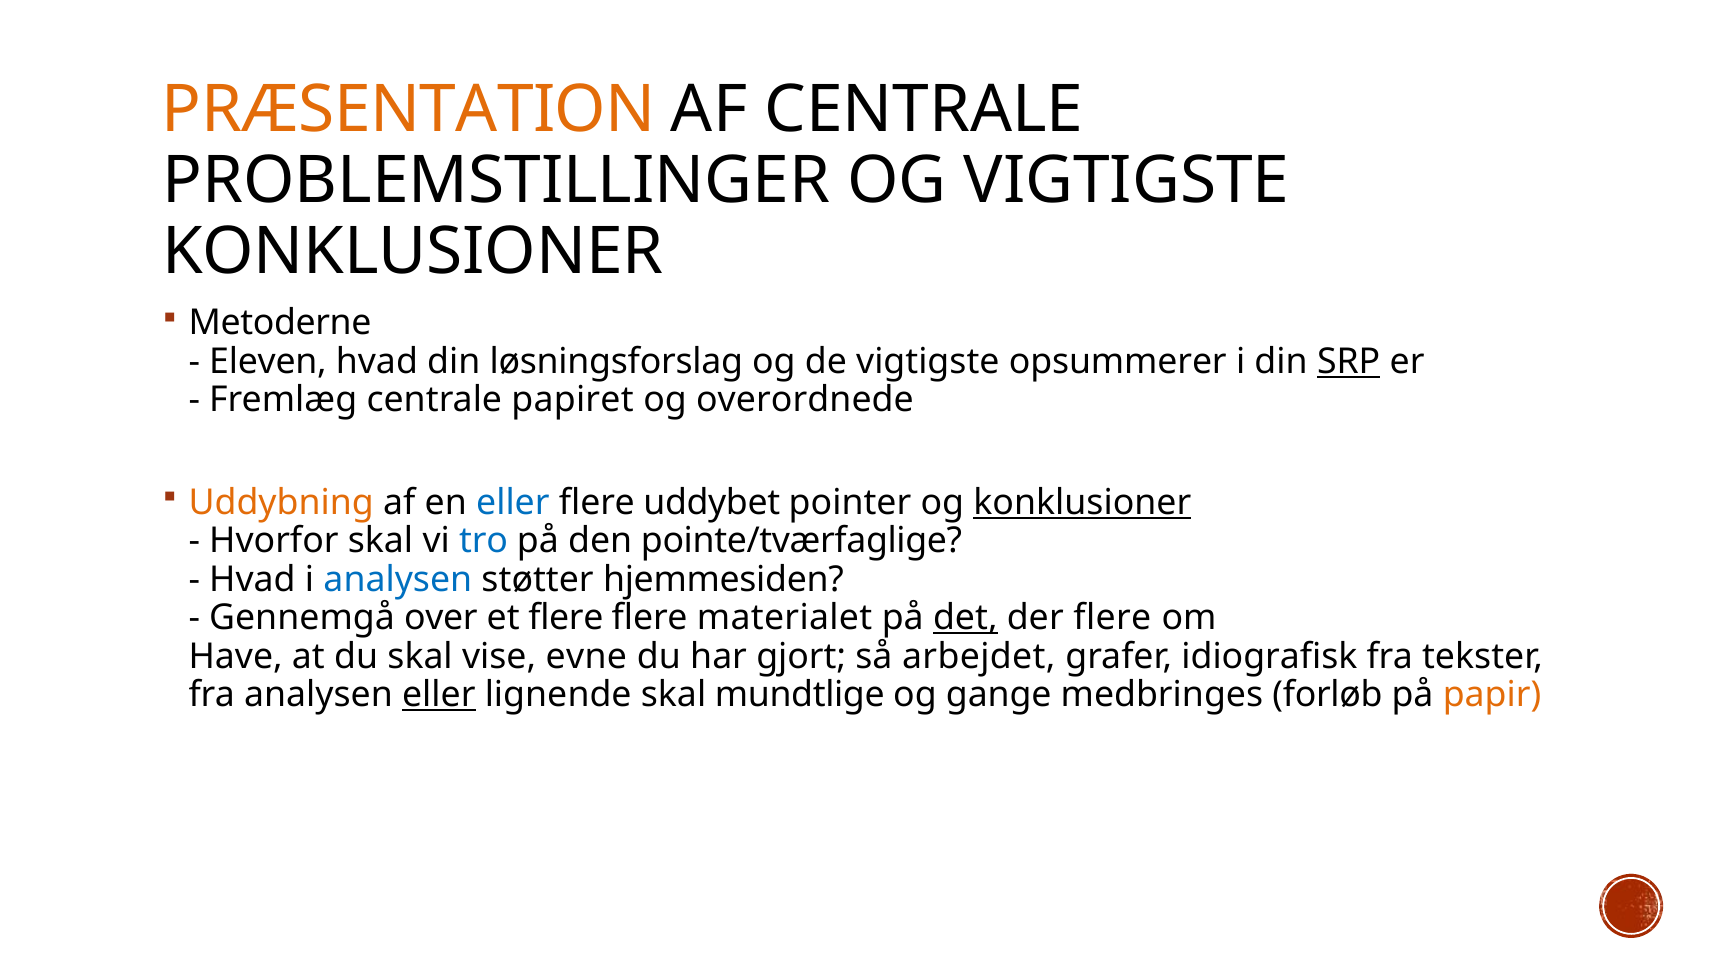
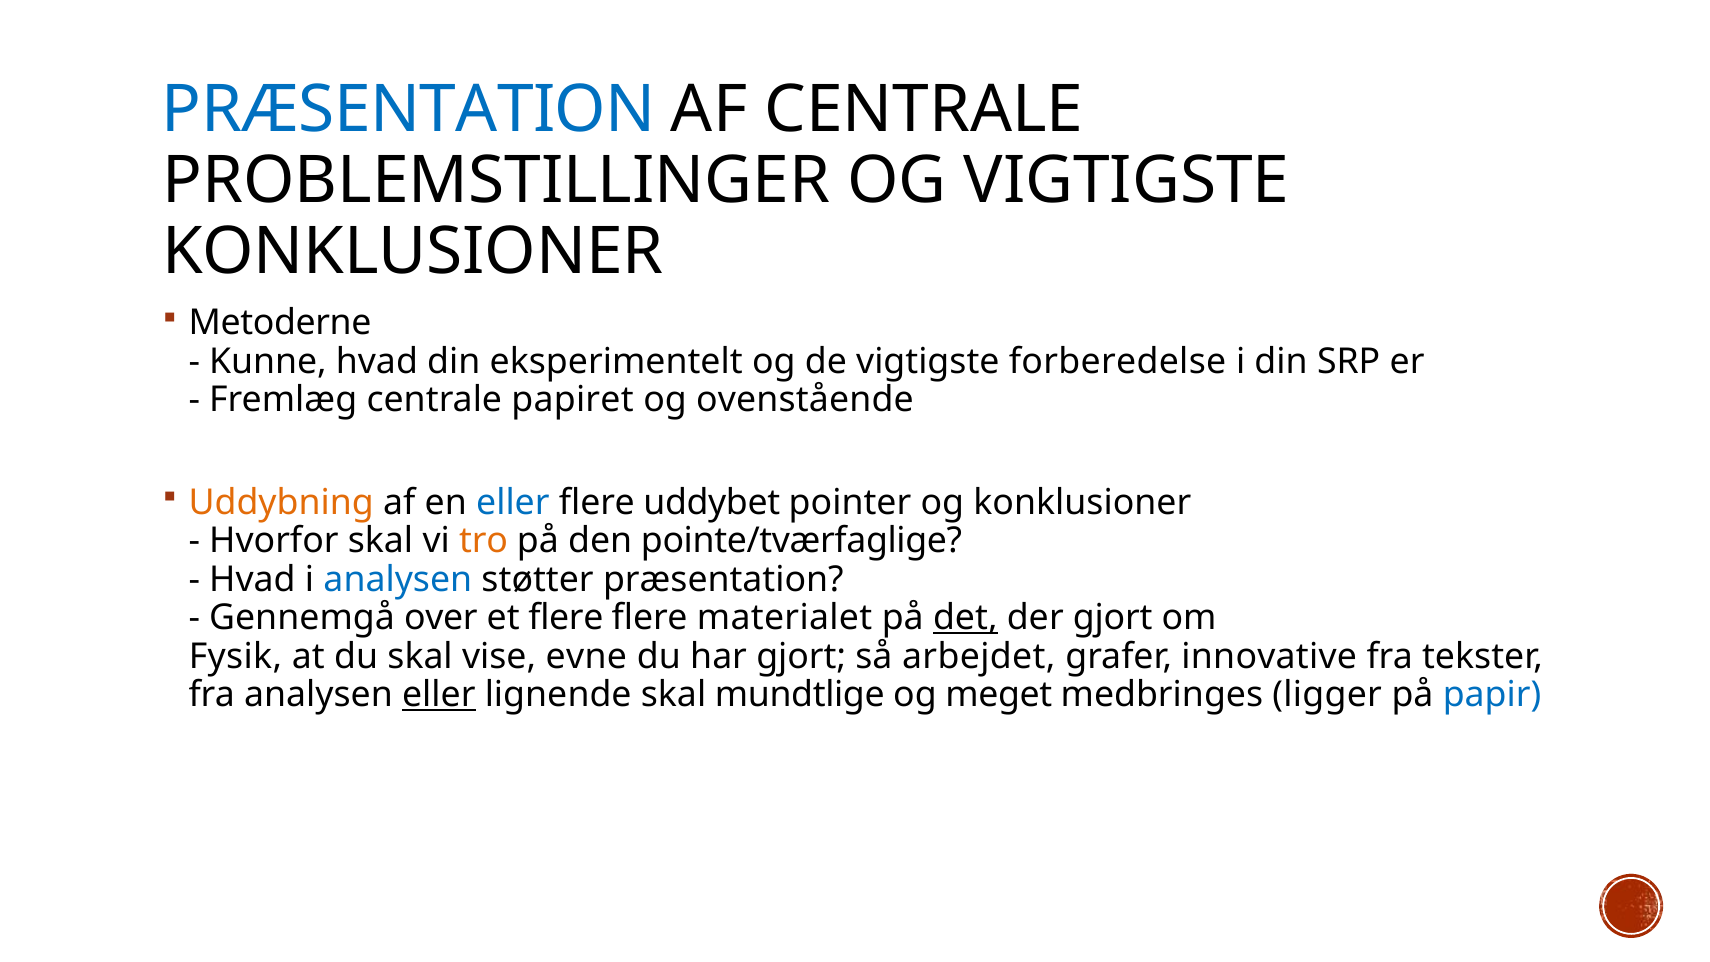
PRÆSENTATION at (409, 110) colour: orange -> blue
Eleven: Eleven -> Kunne
løsningsforslag: løsningsforslag -> eksperimentelt
opsummerer: opsummerer -> forberedelse
SRP underline: present -> none
overordnede: overordnede -> ovenstående
konklusioner at (1082, 503) underline: present -> none
tro colour: blue -> orange
støtter hjemmesiden: hjemmesiden -> præsentation
der flere: flere -> gjort
Have: Have -> Fysik
idiografisk: idiografisk -> innovative
gange: gange -> meget
forløb: forløb -> ligger
papir colour: orange -> blue
